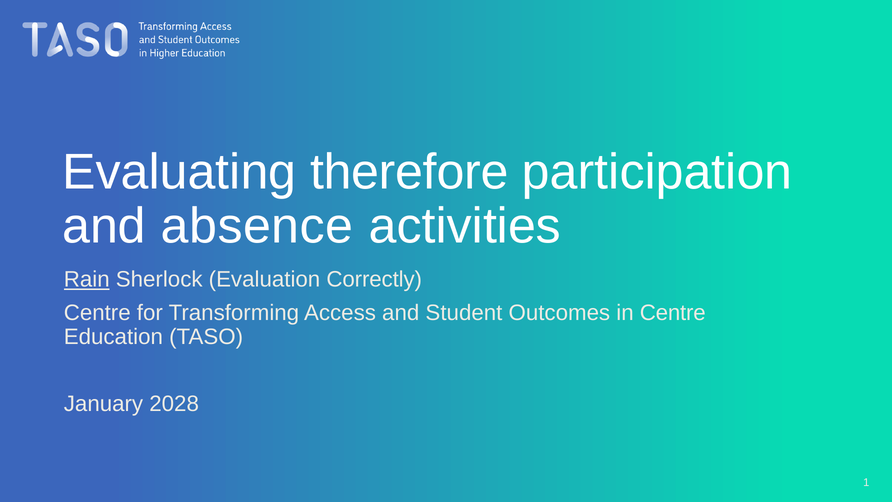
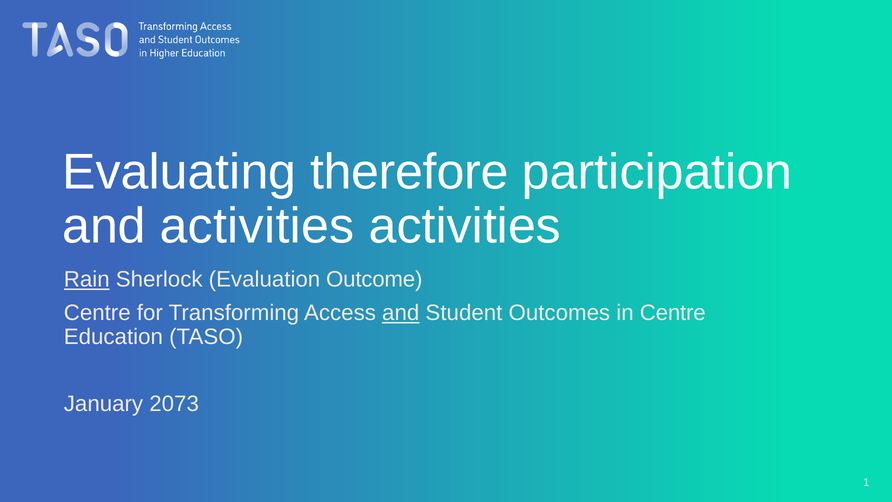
and absence: absence -> activities
Correctly: Correctly -> Outcome
and at (401, 313) underline: none -> present
2028: 2028 -> 2073
